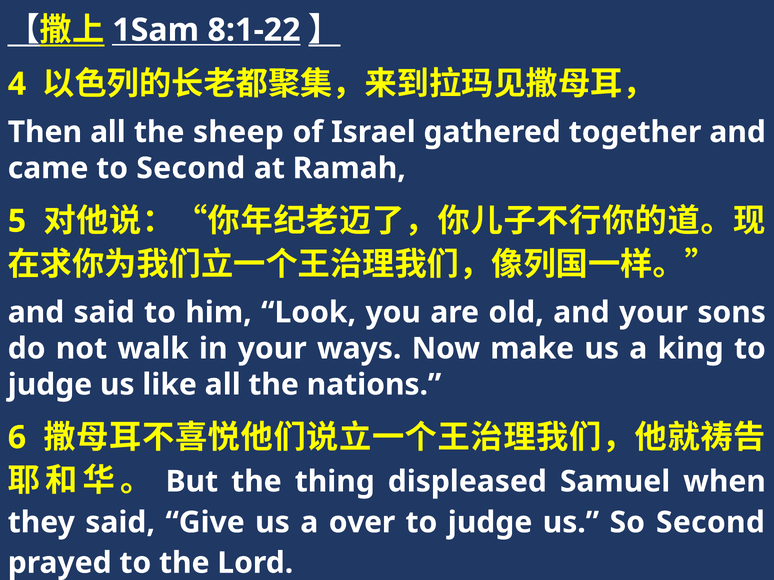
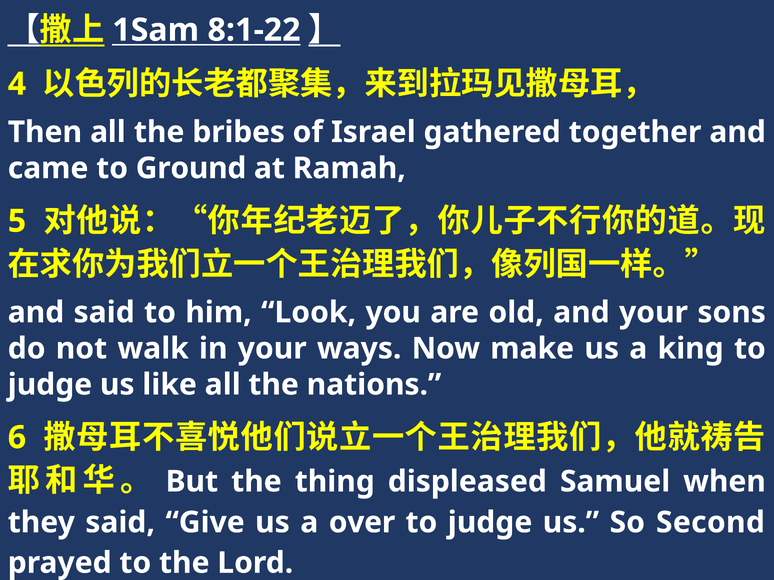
sheep: sheep -> bribes
to Second: Second -> Ground
